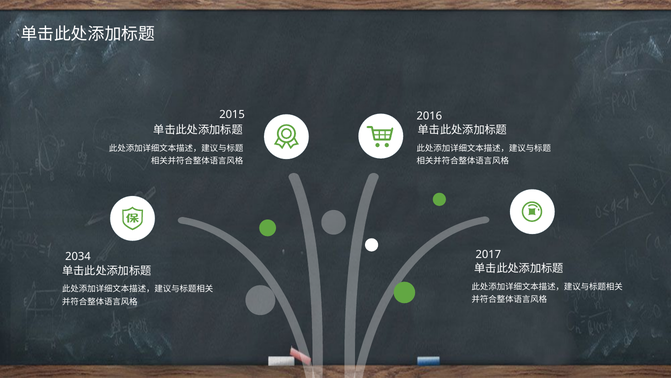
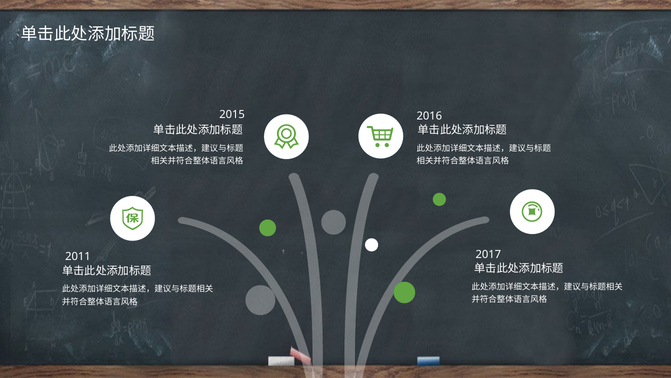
2034: 2034 -> 2011
